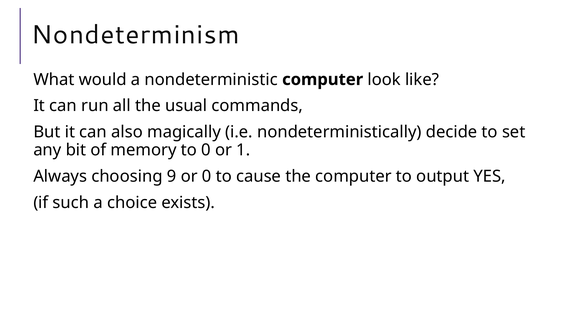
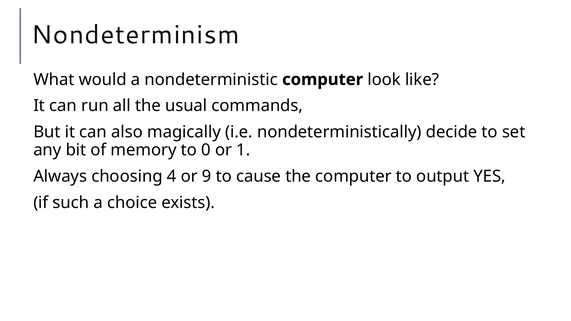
9: 9 -> 4
or 0: 0 -> 9
